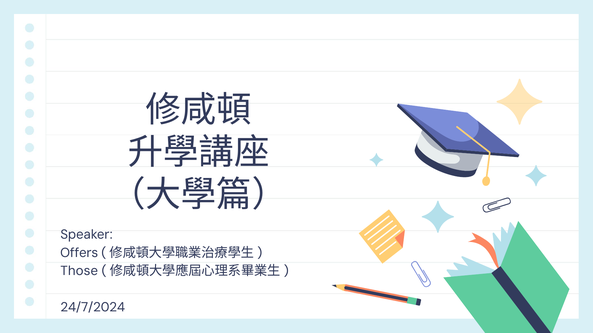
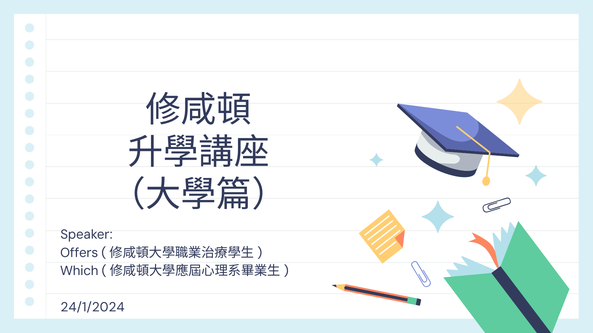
Those: Those -> Which
24/7/2024: 24/7/2024 -> 24/1/2024
